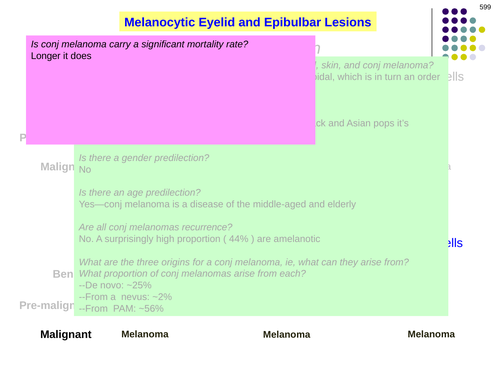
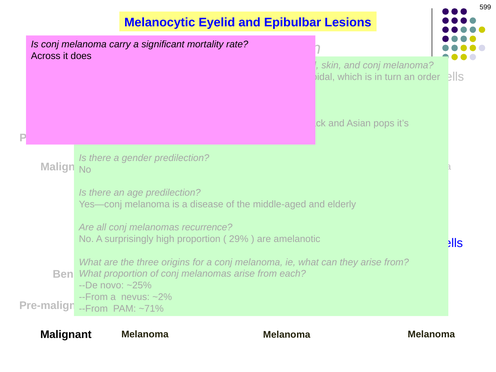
Longer: Longer -> Across
44%: 44% -> 29%
~56%: ~56% -> ~71%
